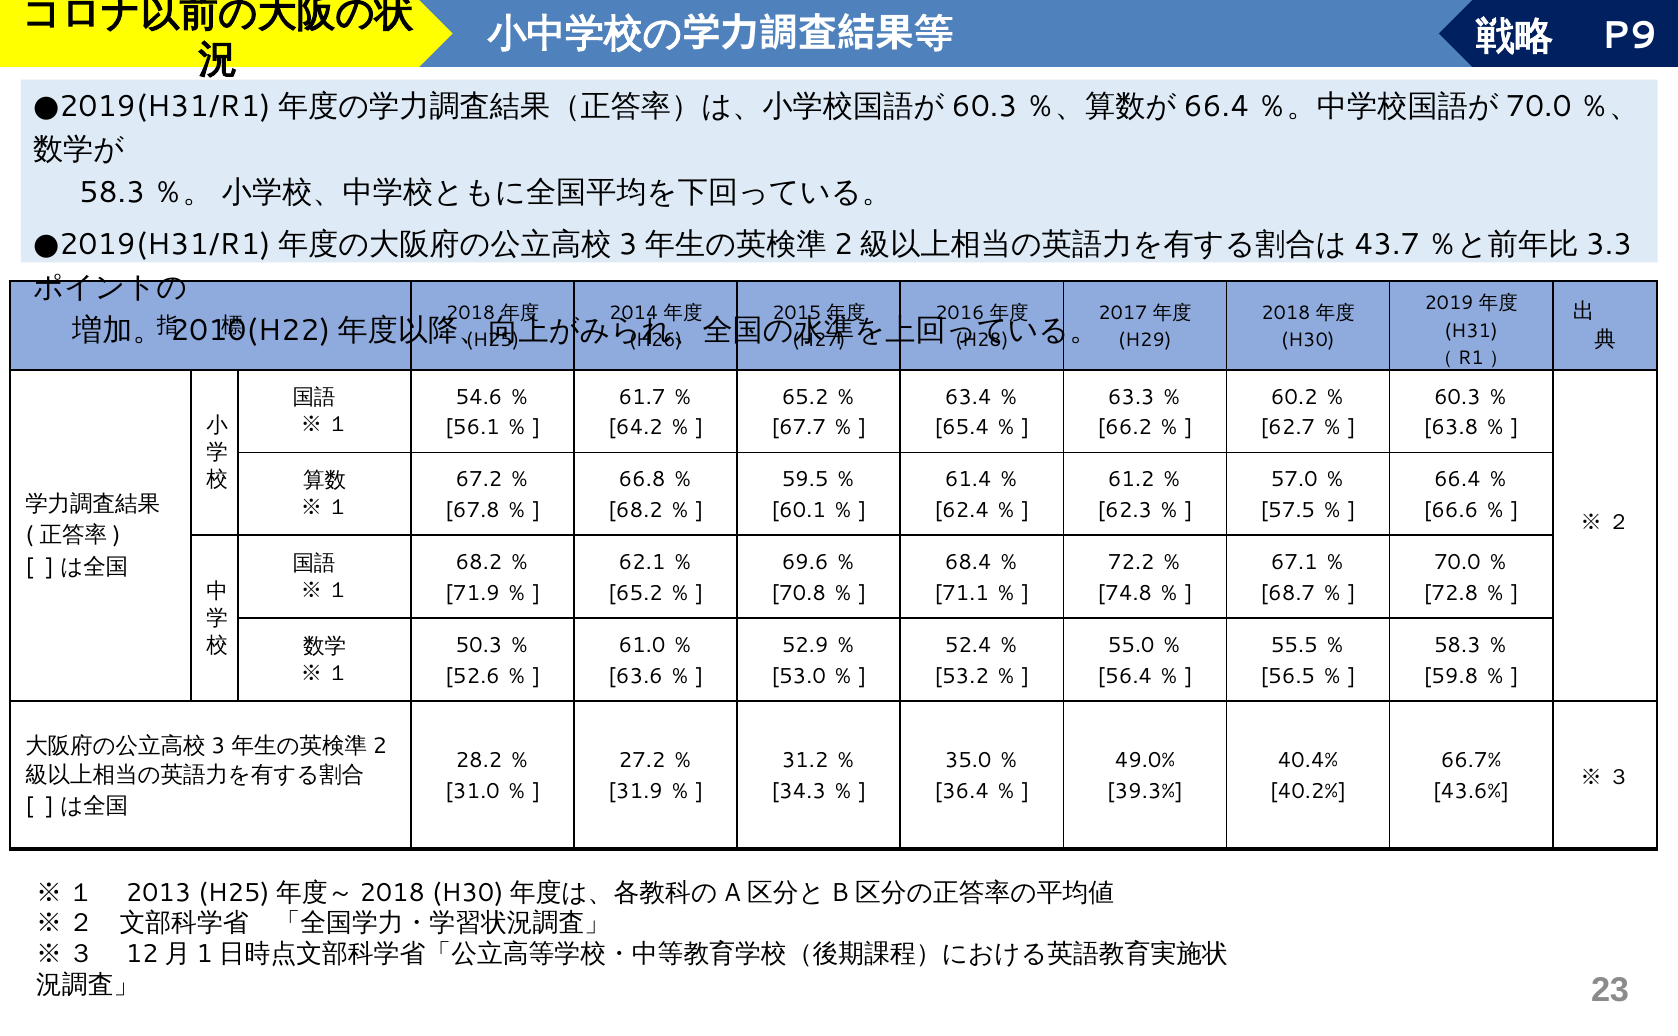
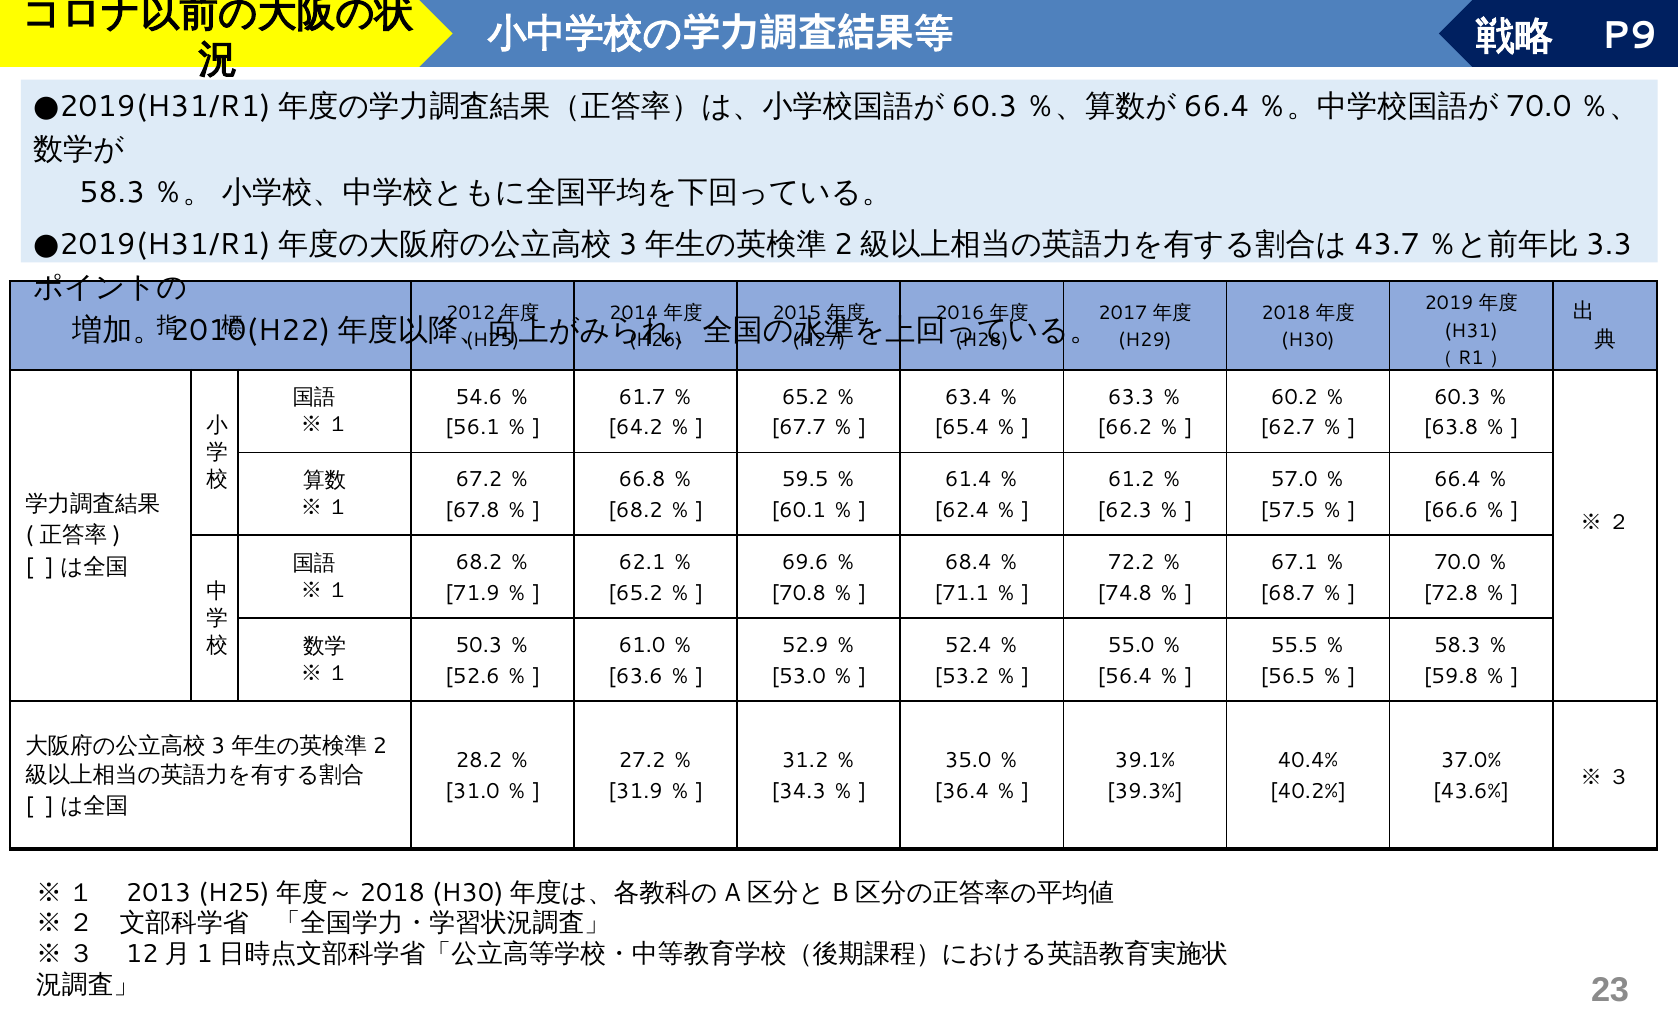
2018 at (471, 313): 2018 -> 2012
49.0%: 49.0% -> 39.1%
66.7%: 66.7% -> 37.0%
